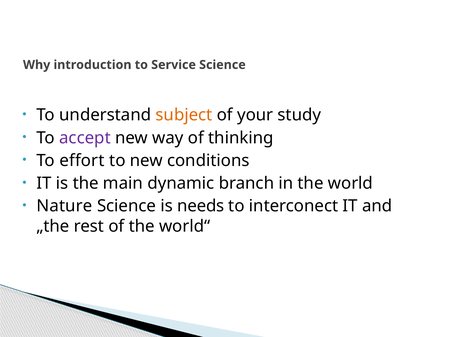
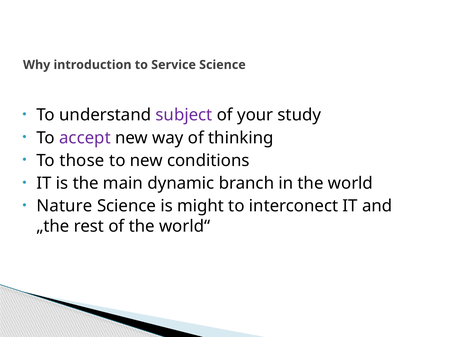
subject colour: orange -> purple
effort: effort -> those
needs: needs -> might
